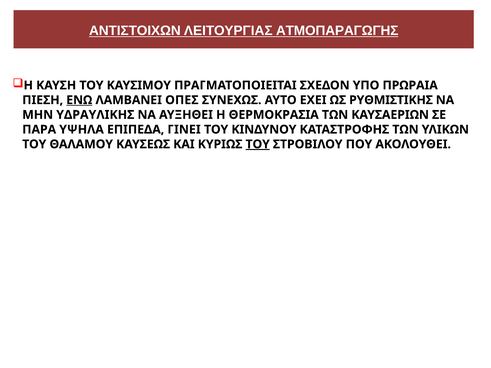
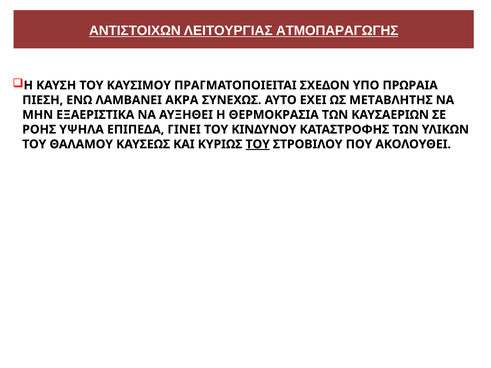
ΕΝΩ underline: present -> none
ΟΠΕΣ: ΟΠΕΣ -> ΑΚΡΑ
ΡΥΘΜΙΣΤΙΚΗΣ: ΡΥΘΜΙΣΤΙΚΗΣ -> ΜΕΤΑΒΛΗΤΗΣ
ΥΔΡΑΥΛΙΚΗΣ: ΥΔΡΑΥΛΙΚΗΣ -> ΕΞΑΕΡΙΣΤΙΚΑ
ΠΑΡΑ: ΠΑΡΑ -> ΡΟΗΣ
